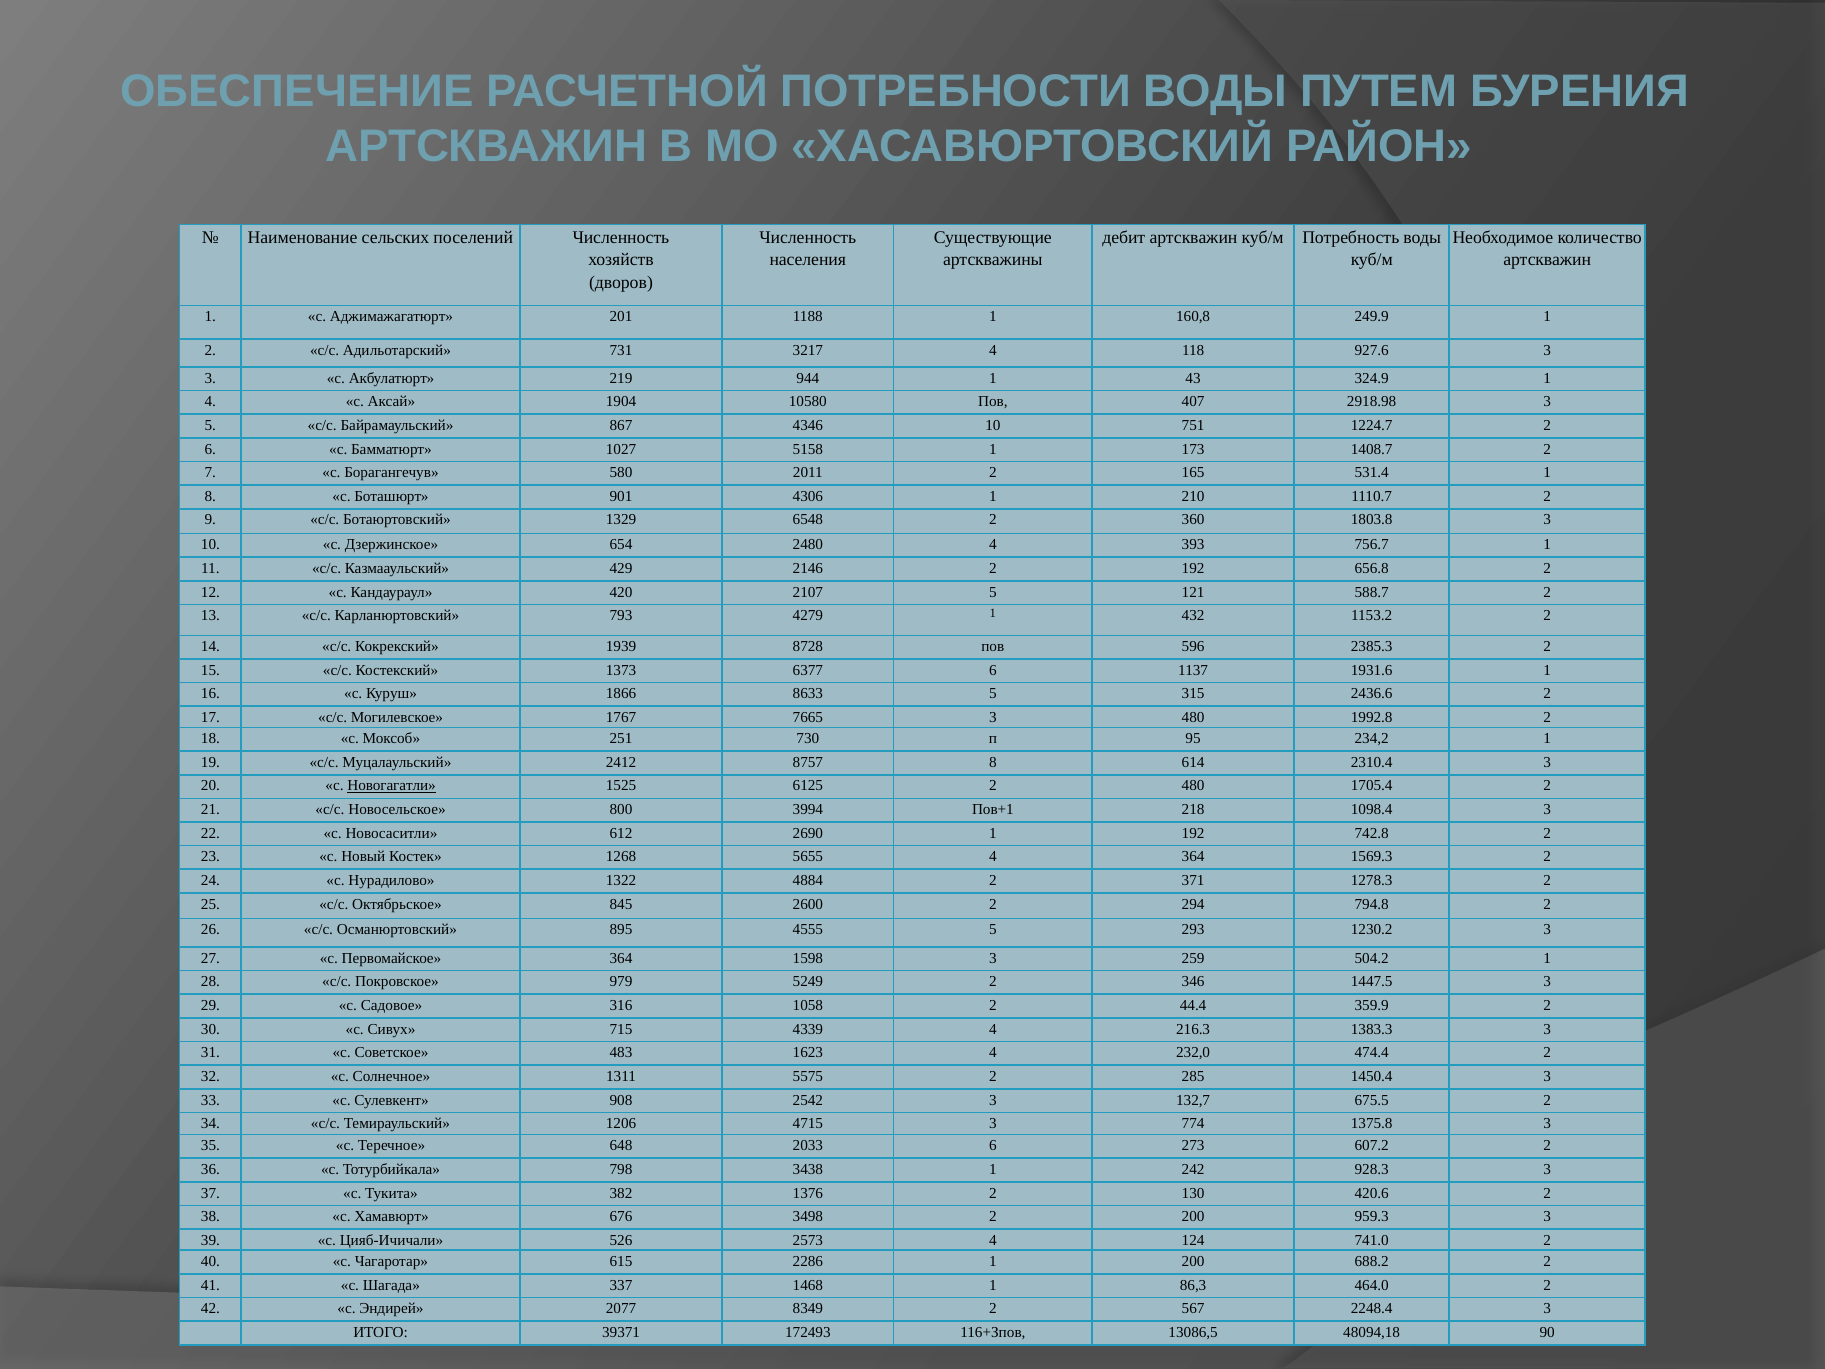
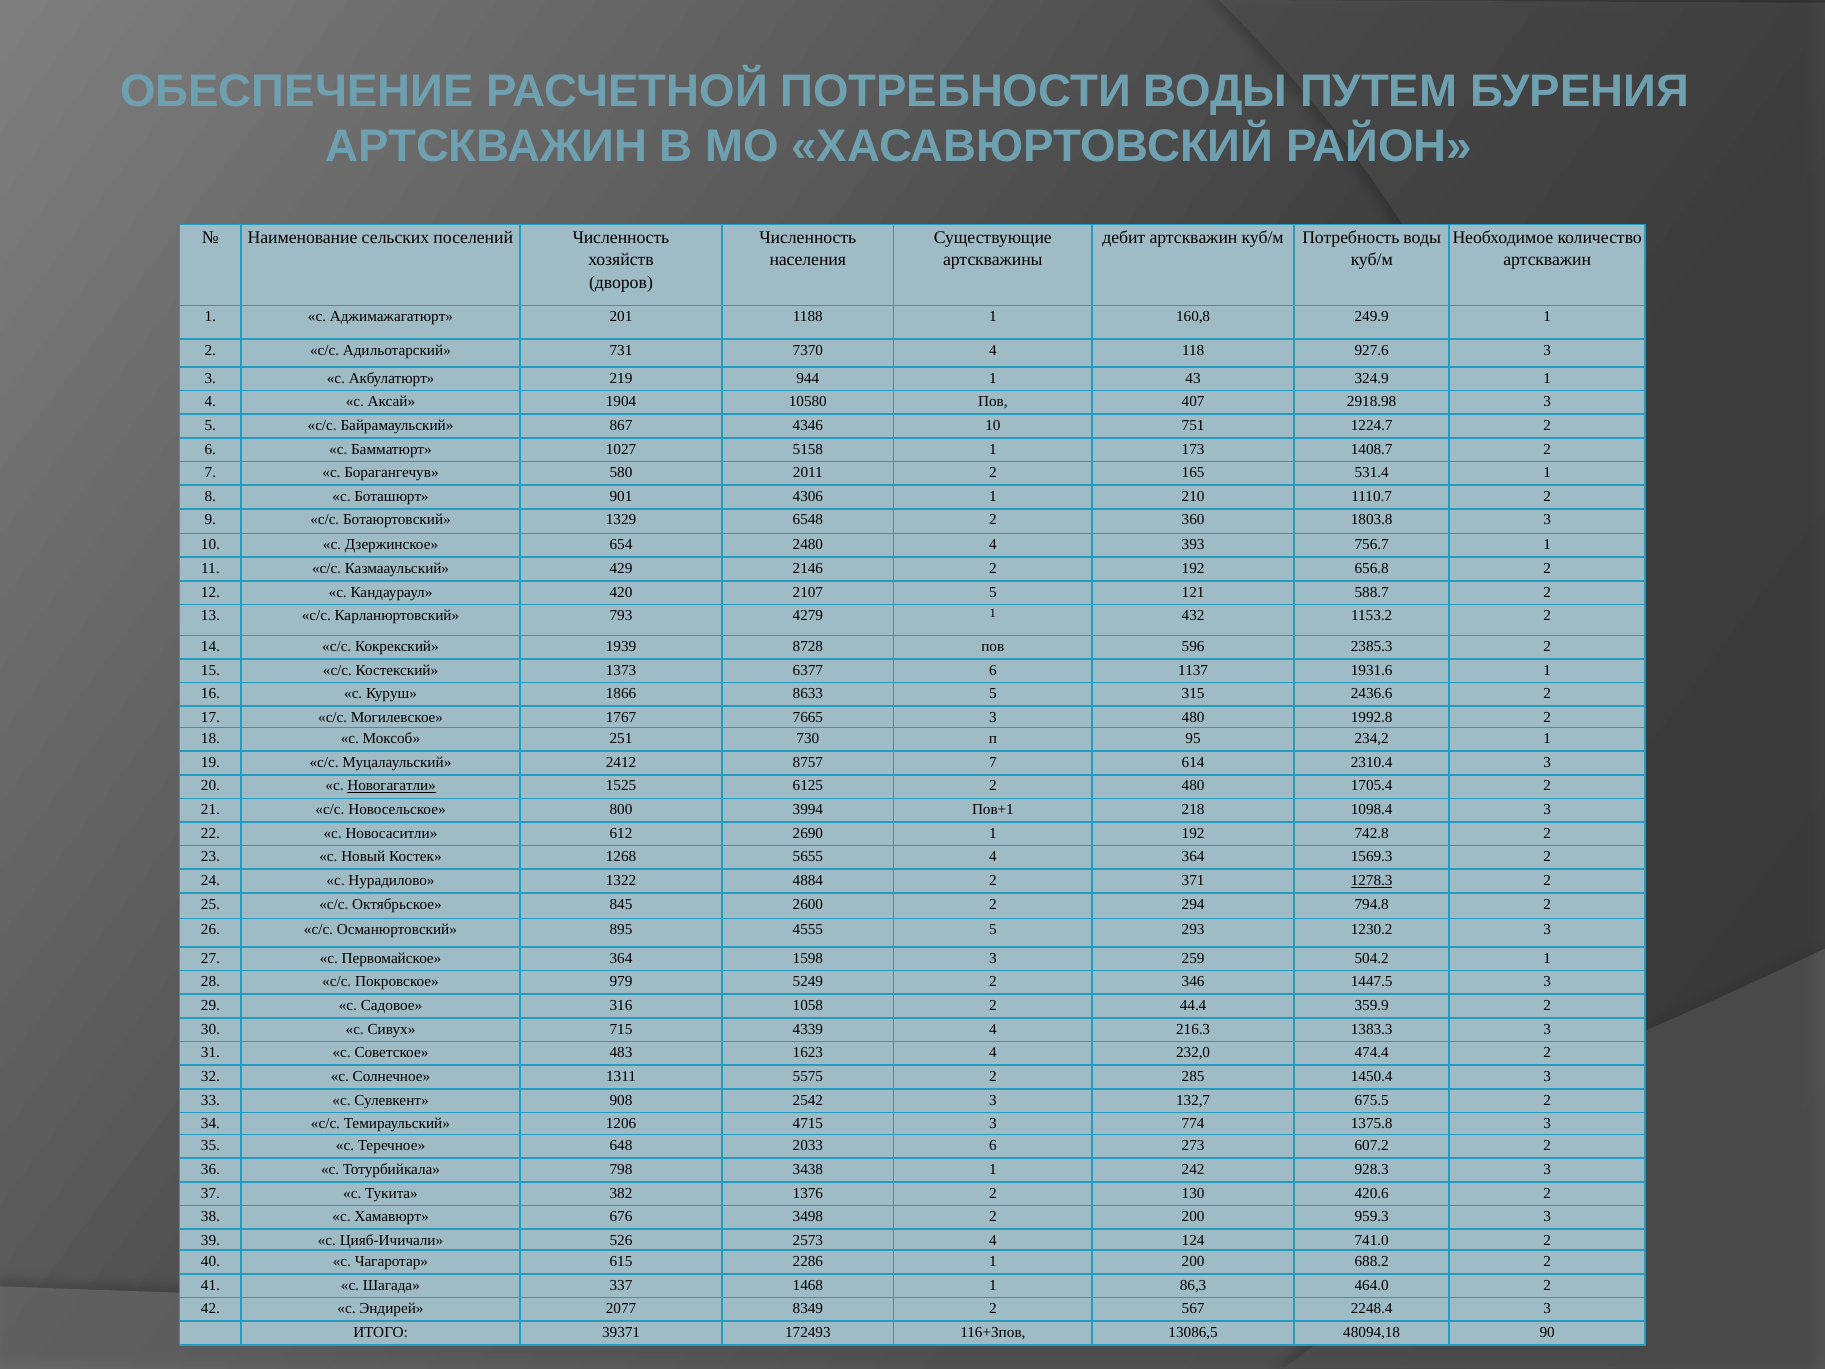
3217: 3217 -> 7370
8757 8: 8 -> 7
1278.3 underline: none -> present
